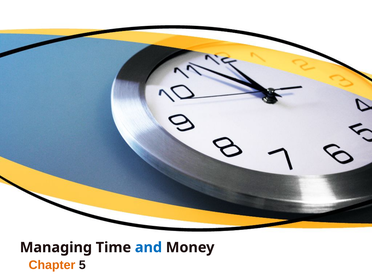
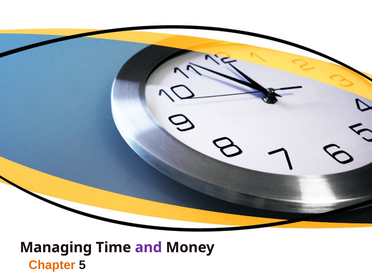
and colour: blue -> purple
